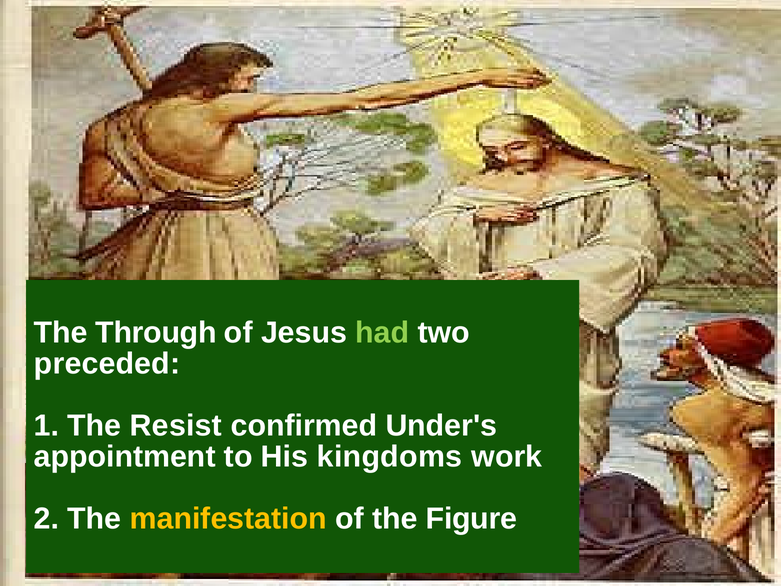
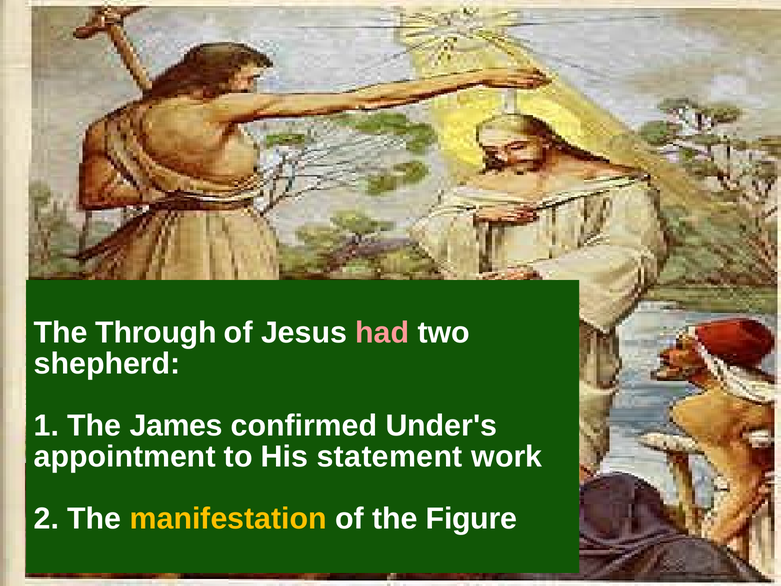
had colour: light green -> pink
preceded: preceded -> shepherd
Resist: Resist -> James
kingdoms: kingdoms -> statement
